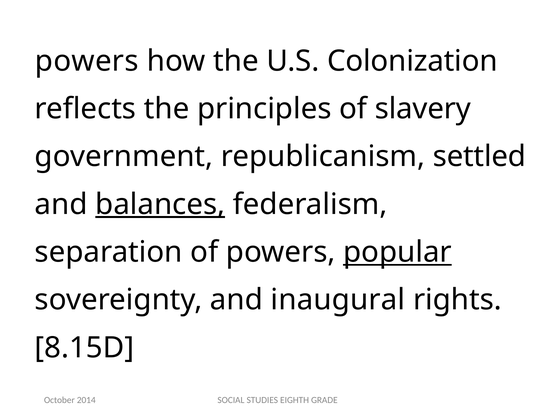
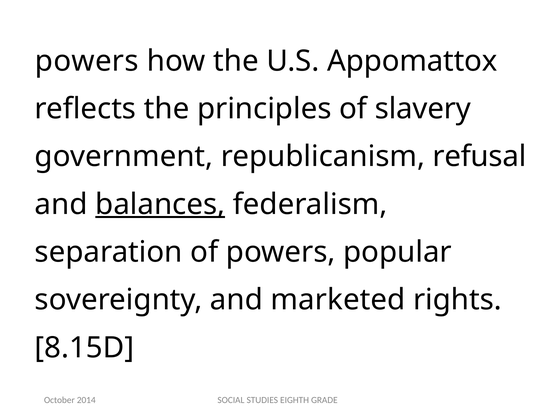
Colonization: Colonization -> Appomattox
settled: settled -> refusal
popular underline: present -> none
inaugural: inaugural -> marketed
